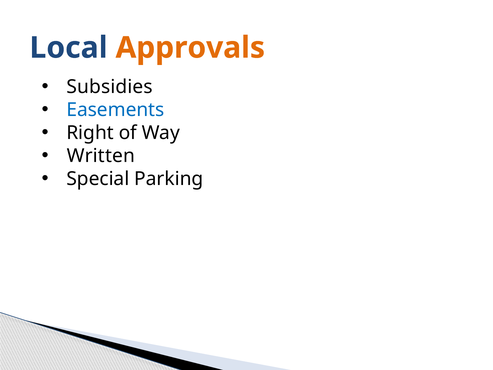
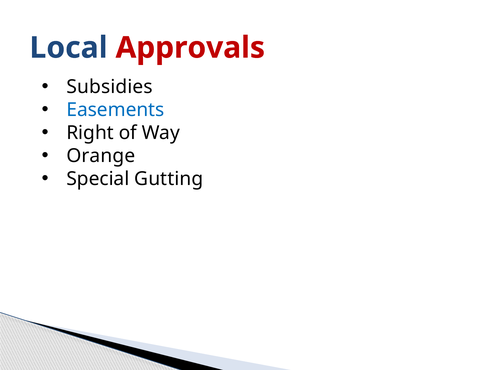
Approvals colour: orange -> red
Written: Written -> Orange
Parking: Parking -> Gutting
